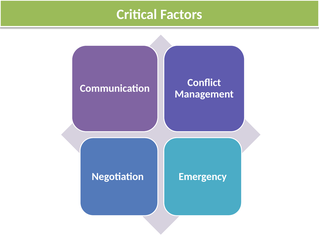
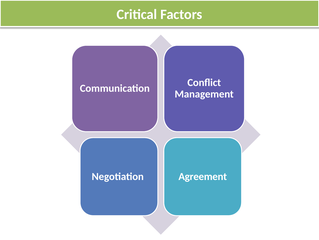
Emergency: Emergency -> Agreement
